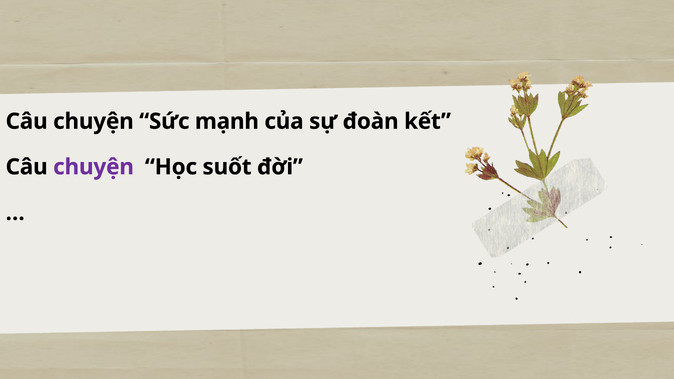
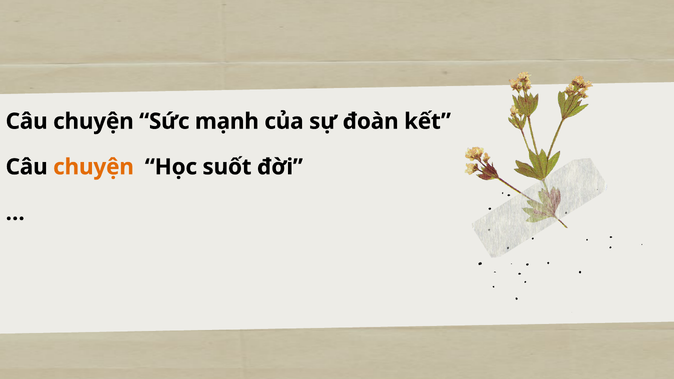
chuyện at (94, 167) colour: purple -> orange
